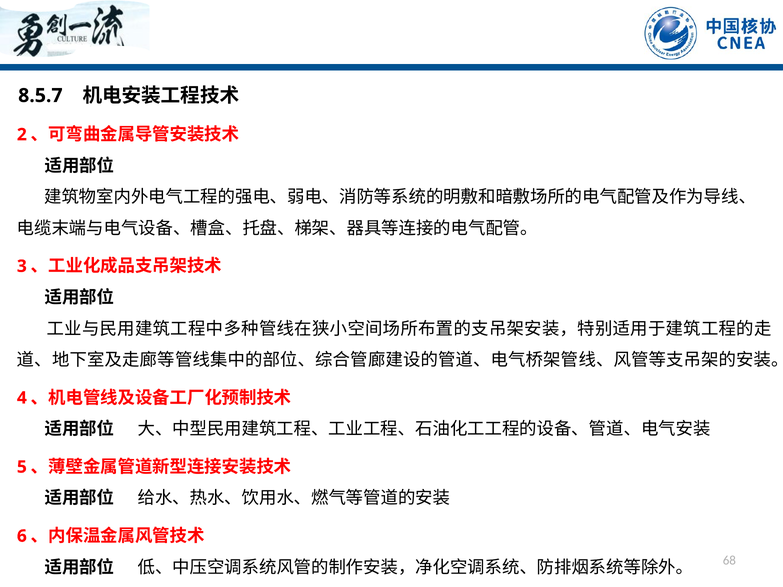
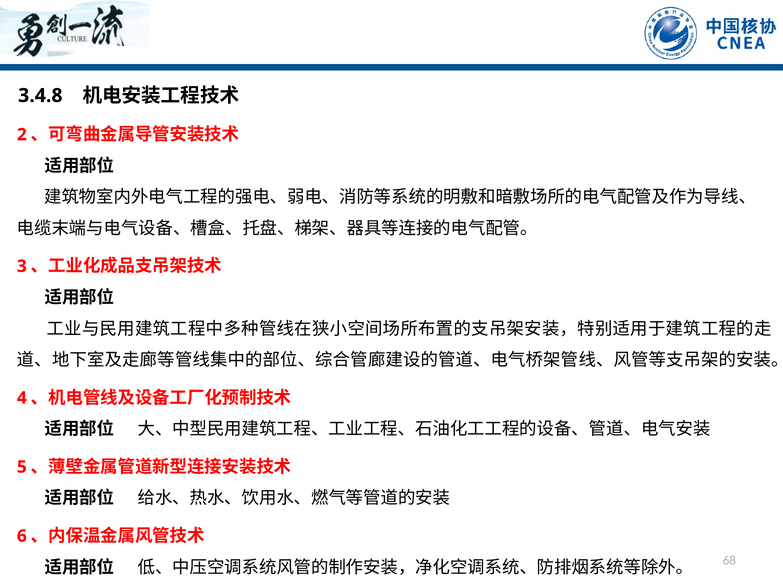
8.5.7: 8.5.7 -> 3.4.8
